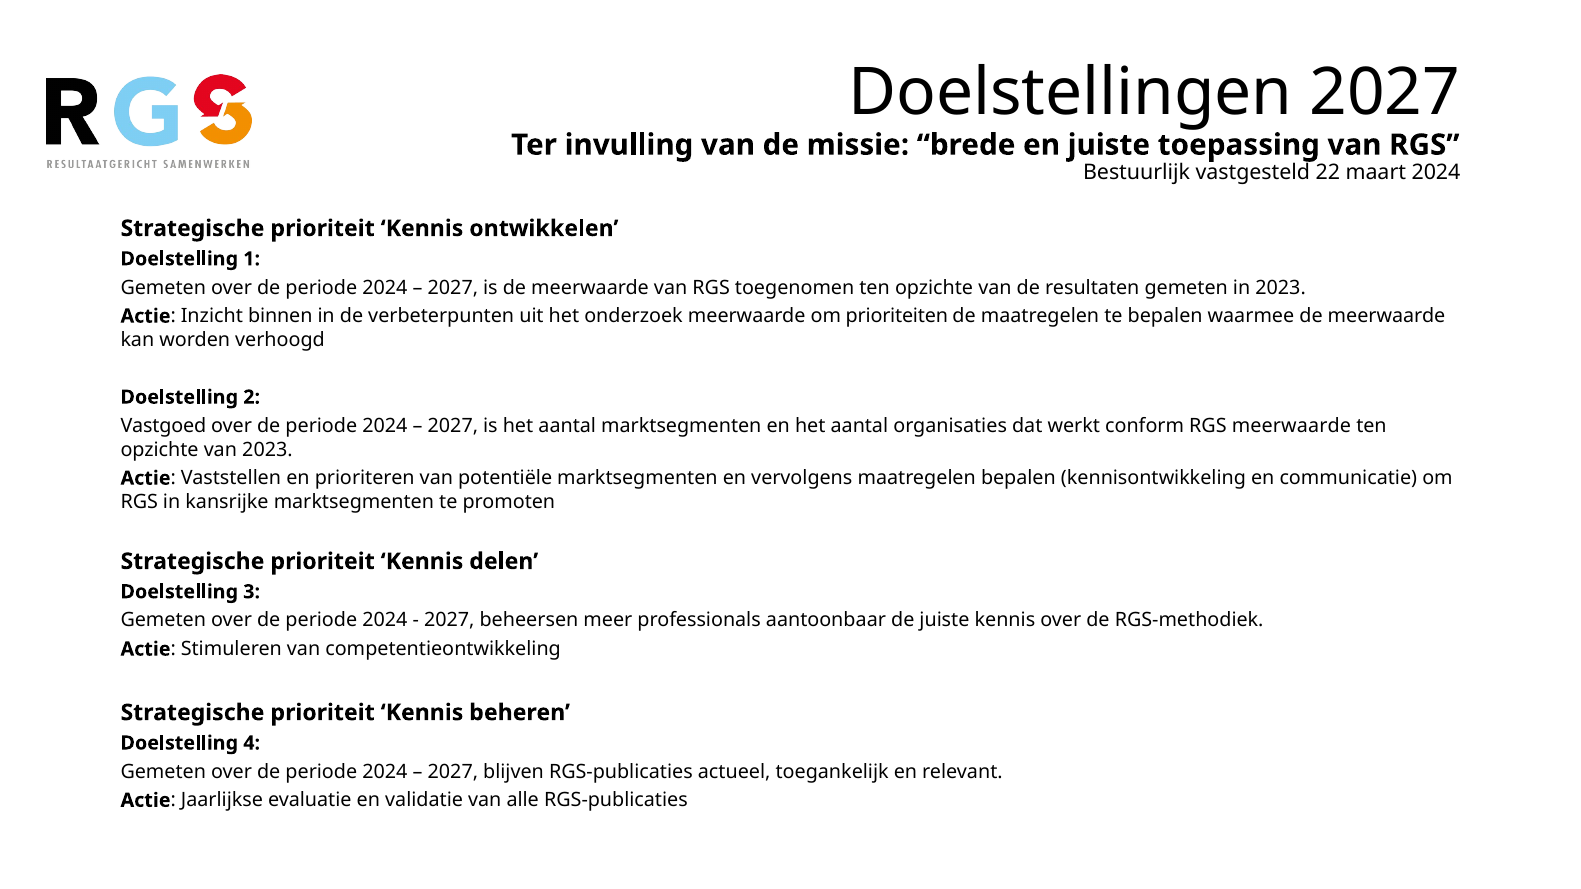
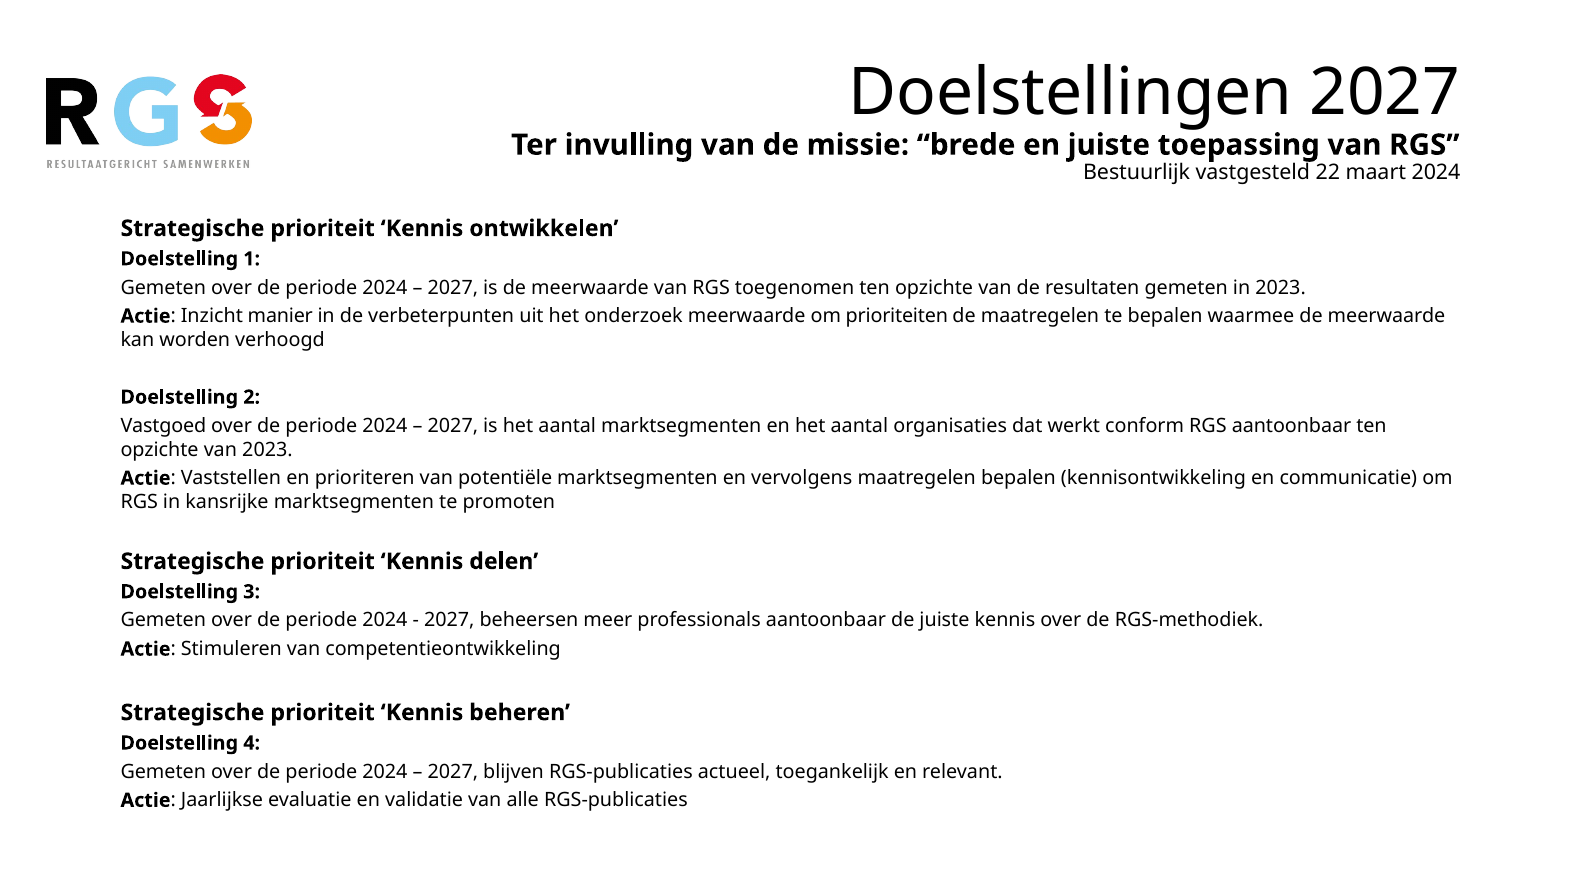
binnen: binnen -> manier
RGS meerwaarde: meerwaarde -> aantoonbaar
